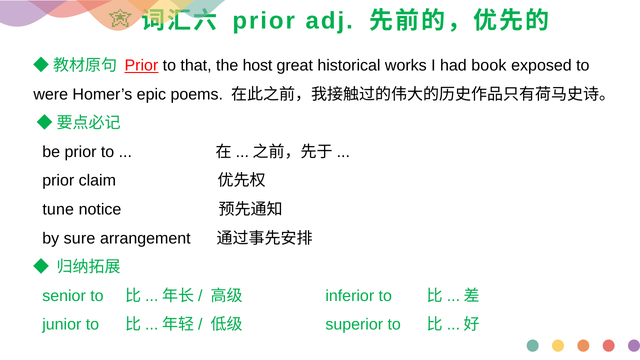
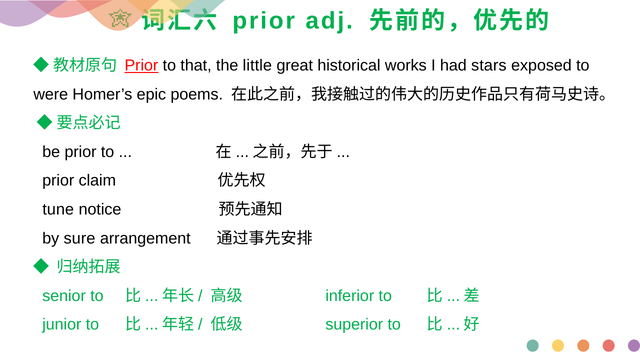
host: host -> little
book: book -> stars
